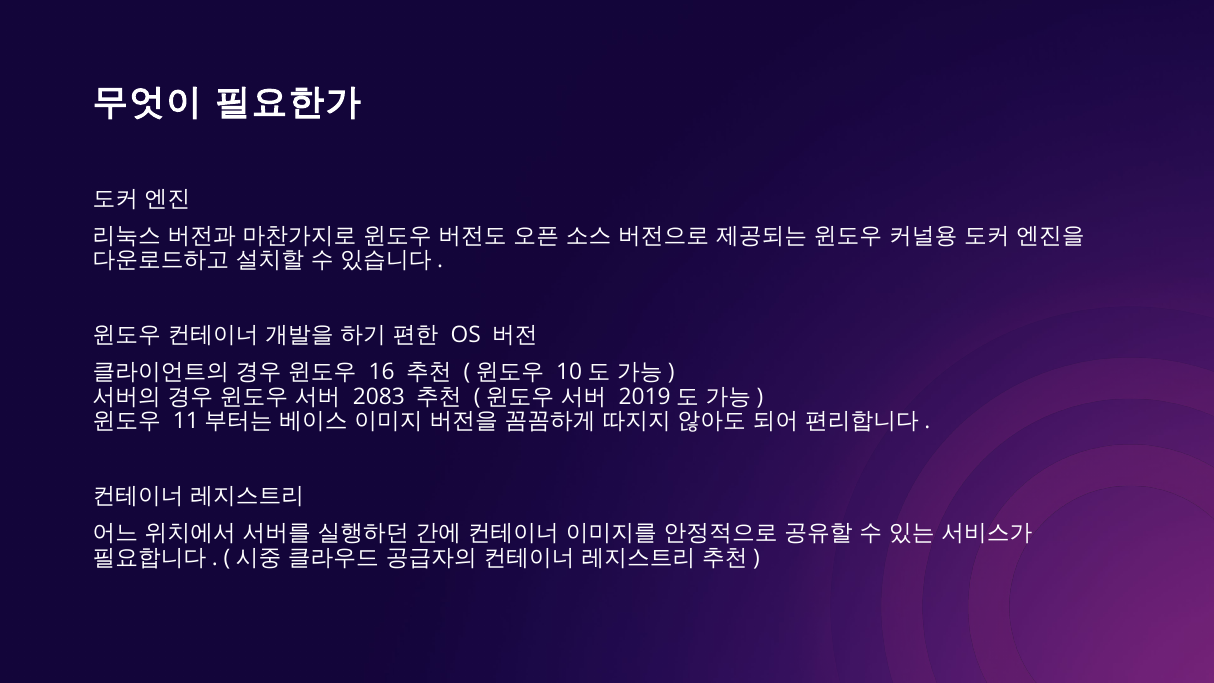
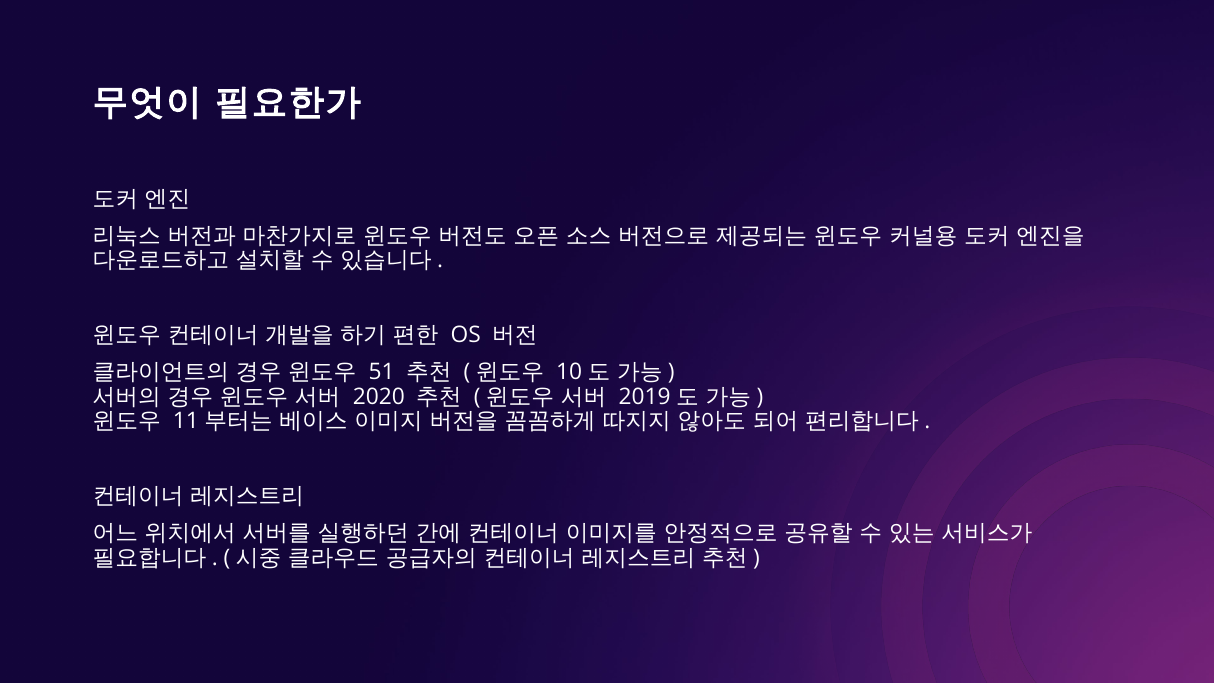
16: 16 -> 51
2083: 2083 -> 2020
